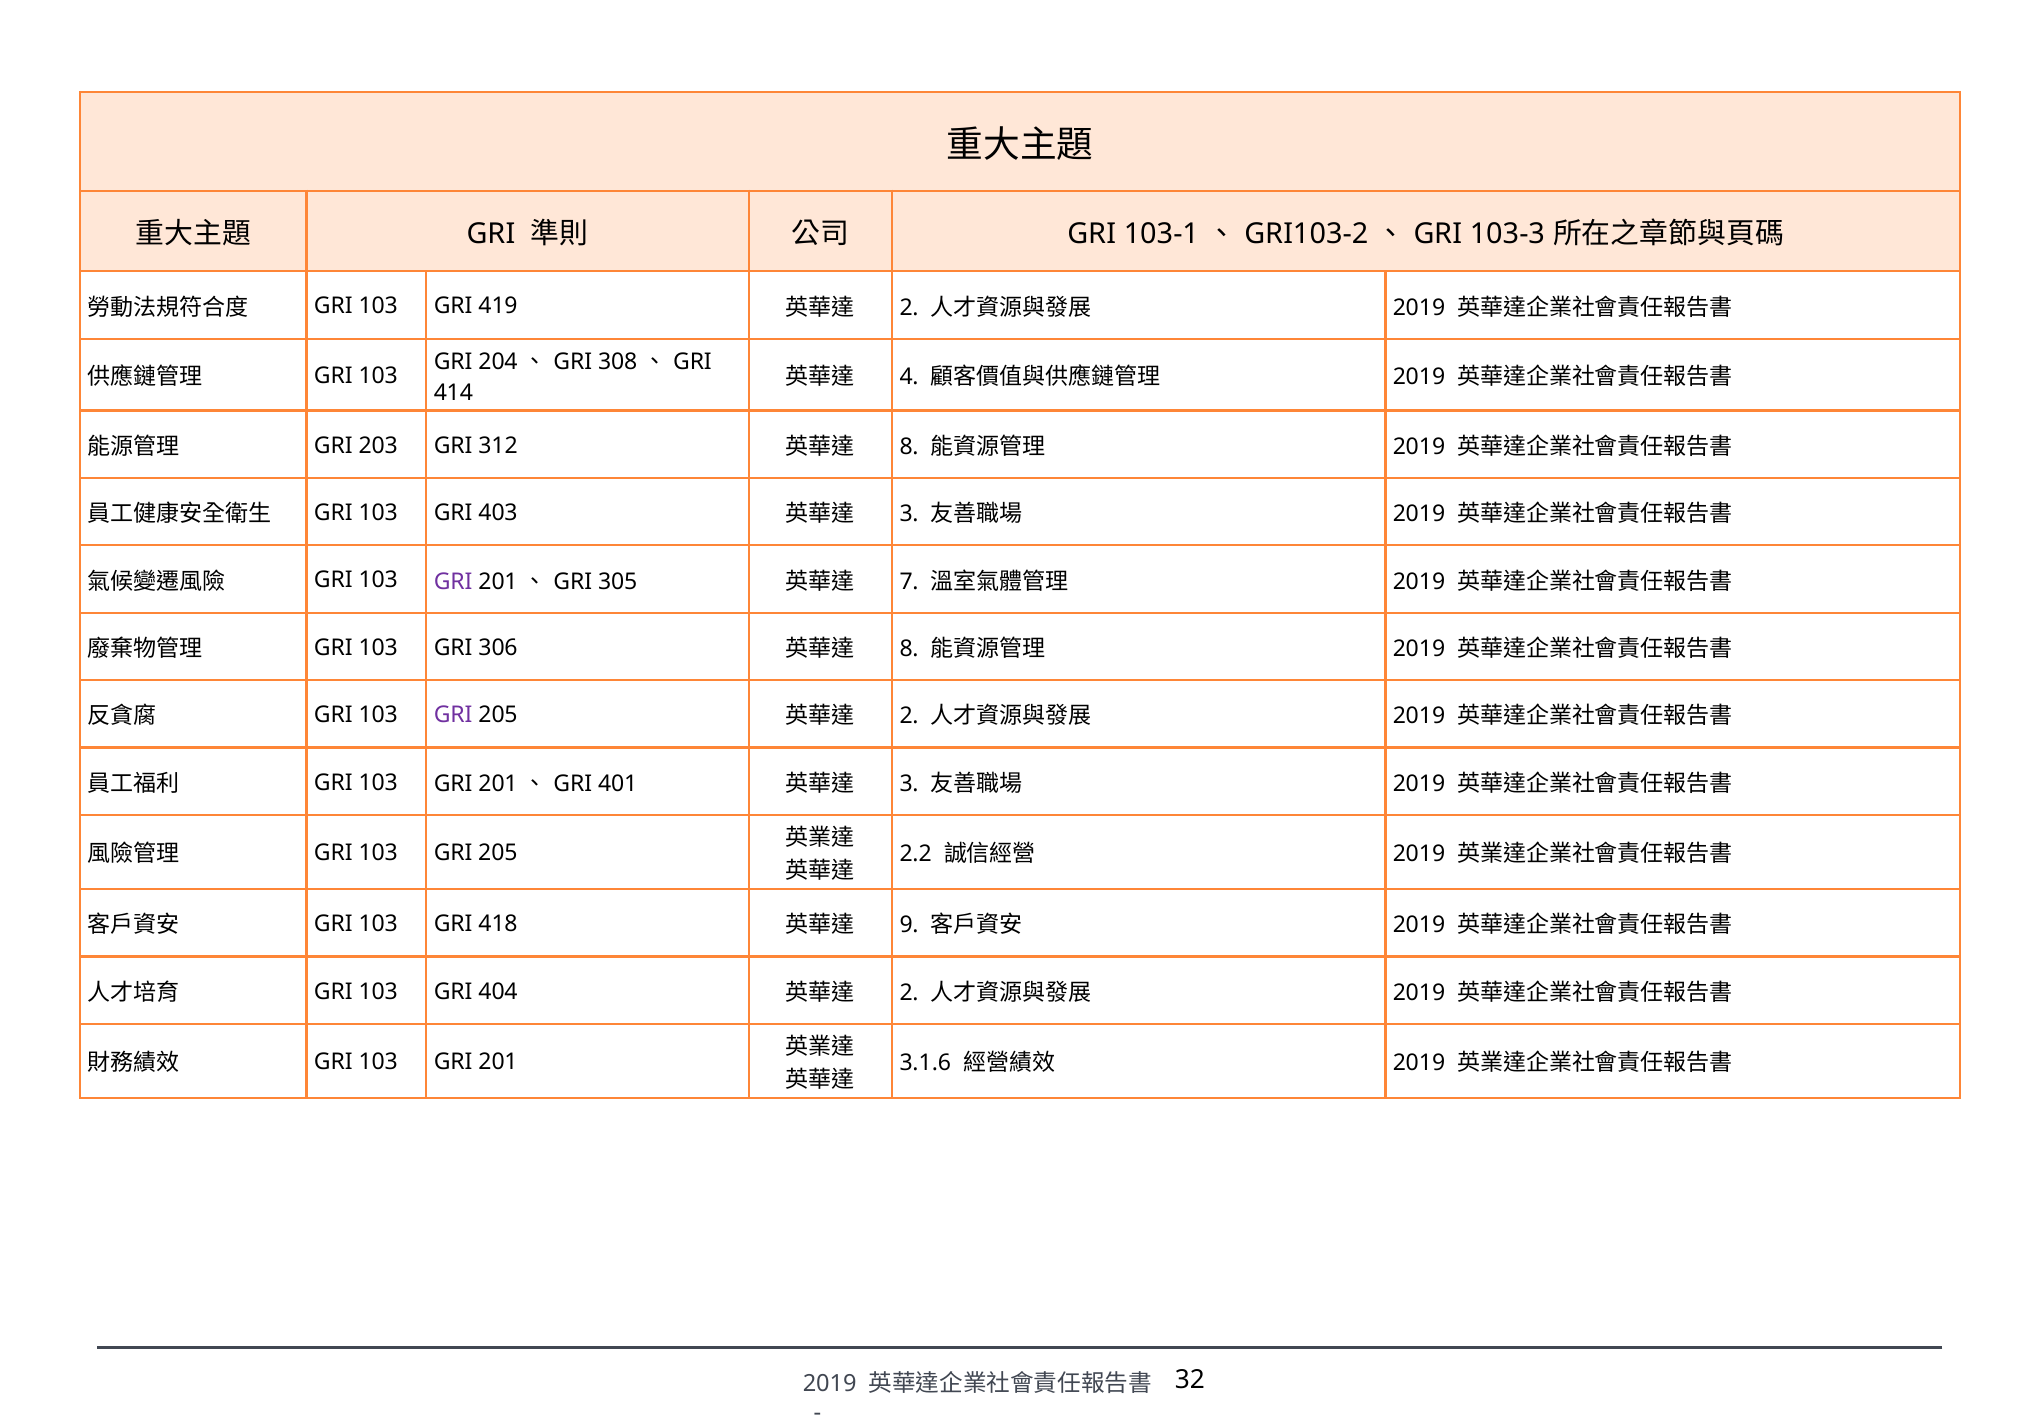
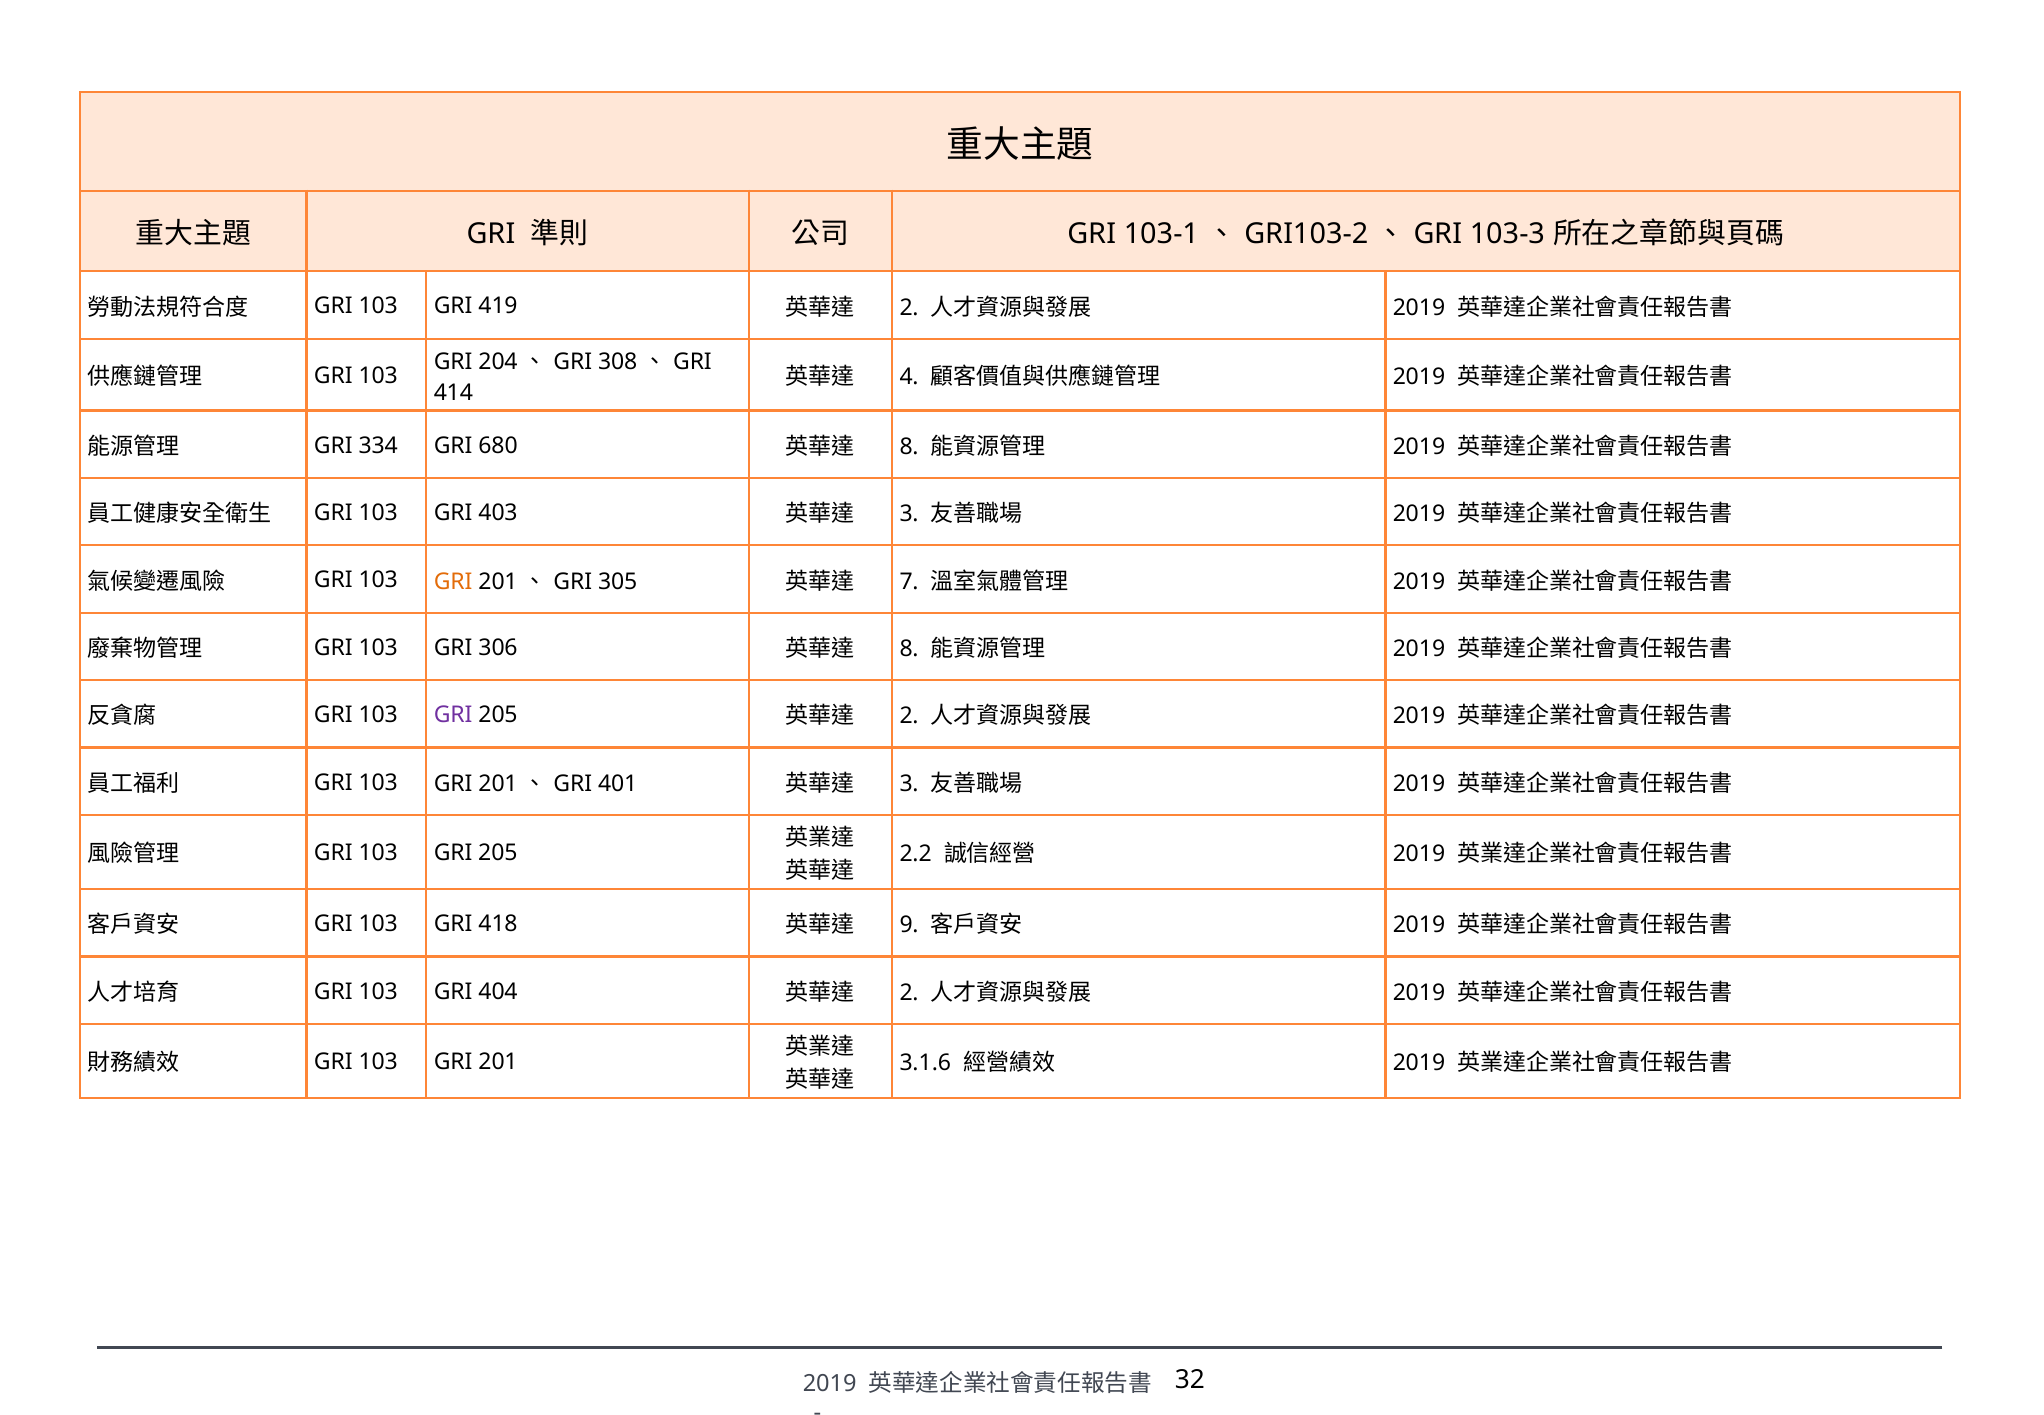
203: 203 -> 334
312: 312 -> 680
GRI at (453, 582) colour: purple -> orange
